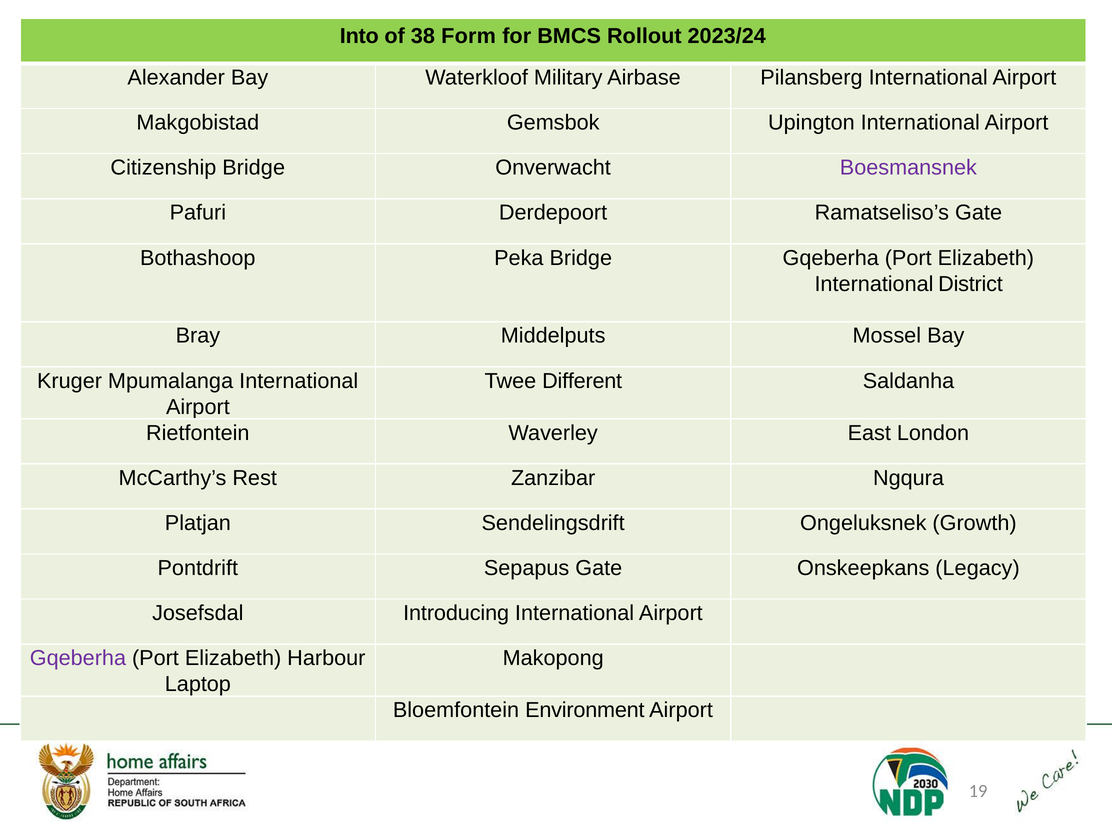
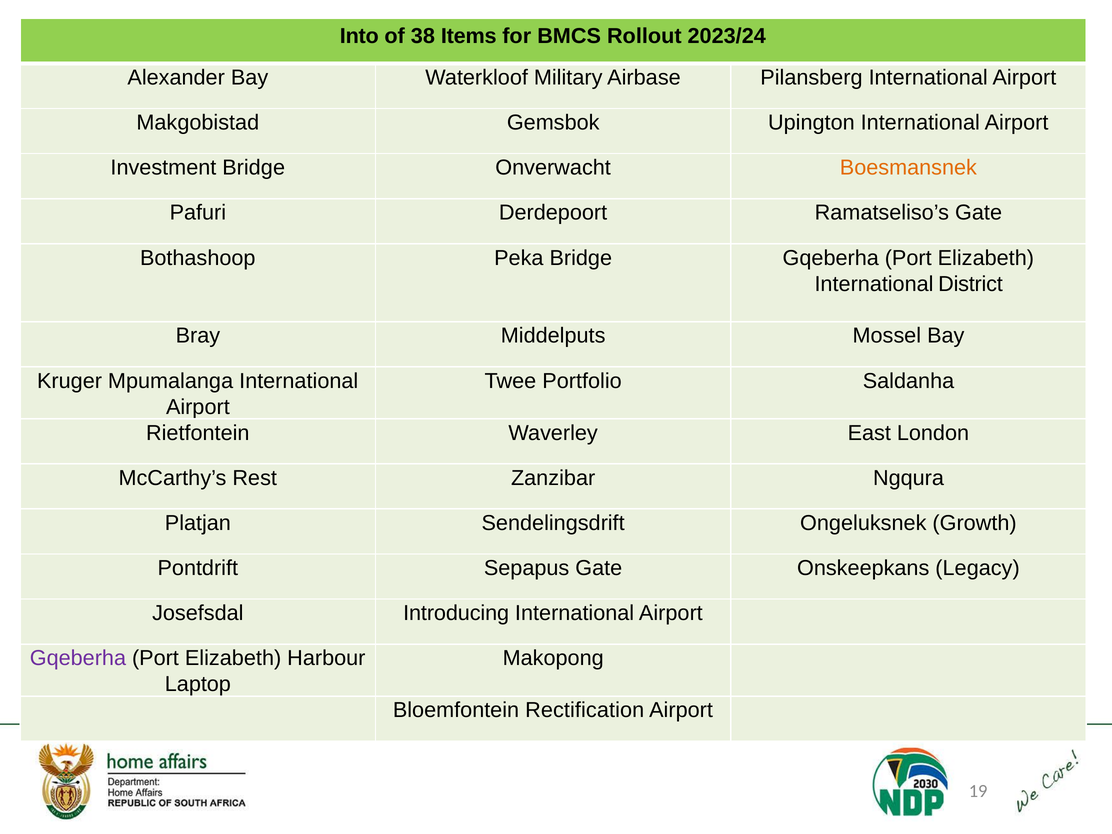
Form: Form -> Items
Citizenship: Citizenship -> Investment
Boesmansnek colour: purple -> orange
Different: Different -> Portfolio
Environment: Environment -> Rectification
